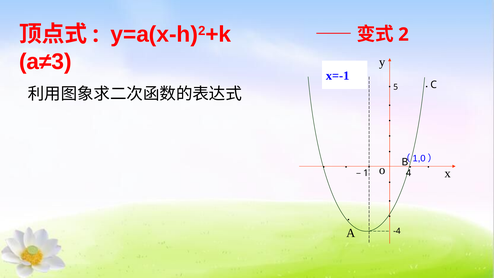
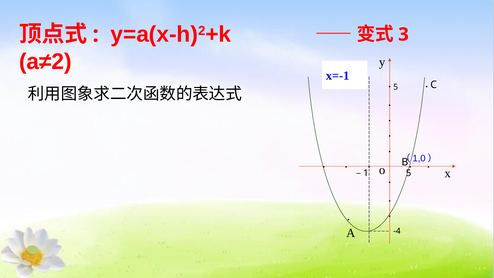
2: 2 -> 3
a≠3: a≠3 -> a≠2
–1 4: 4 -> 5
